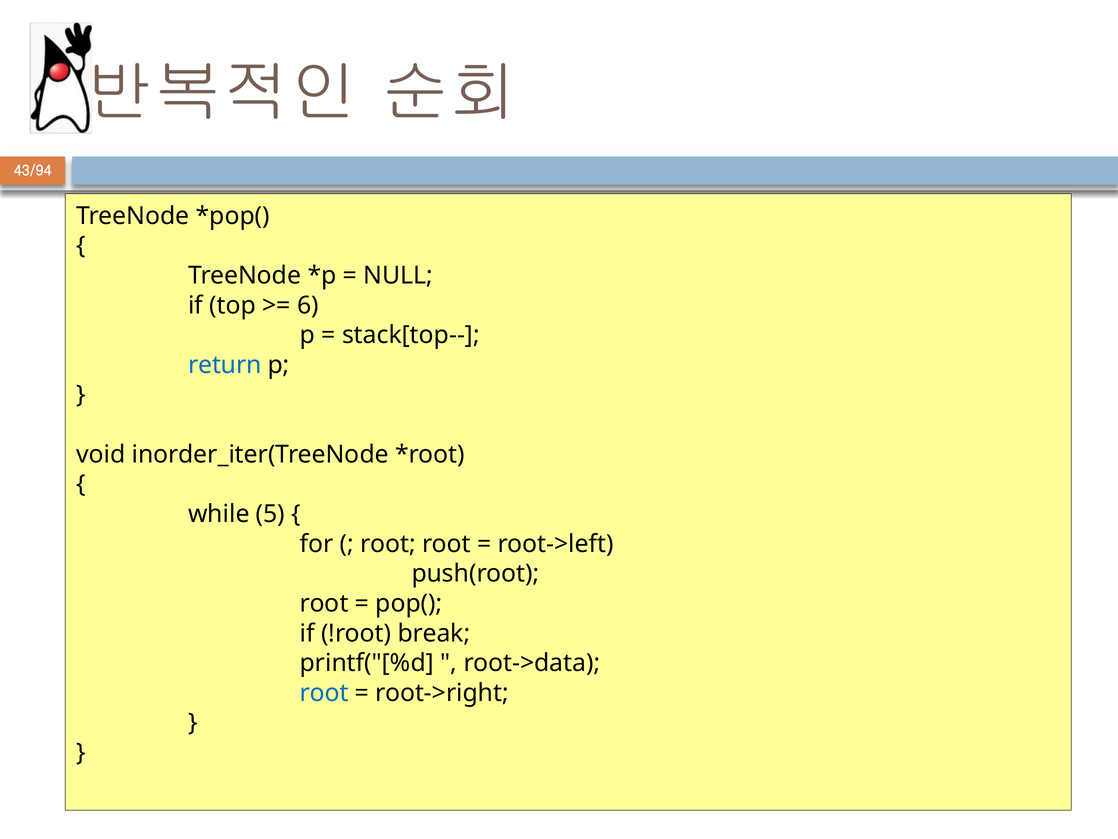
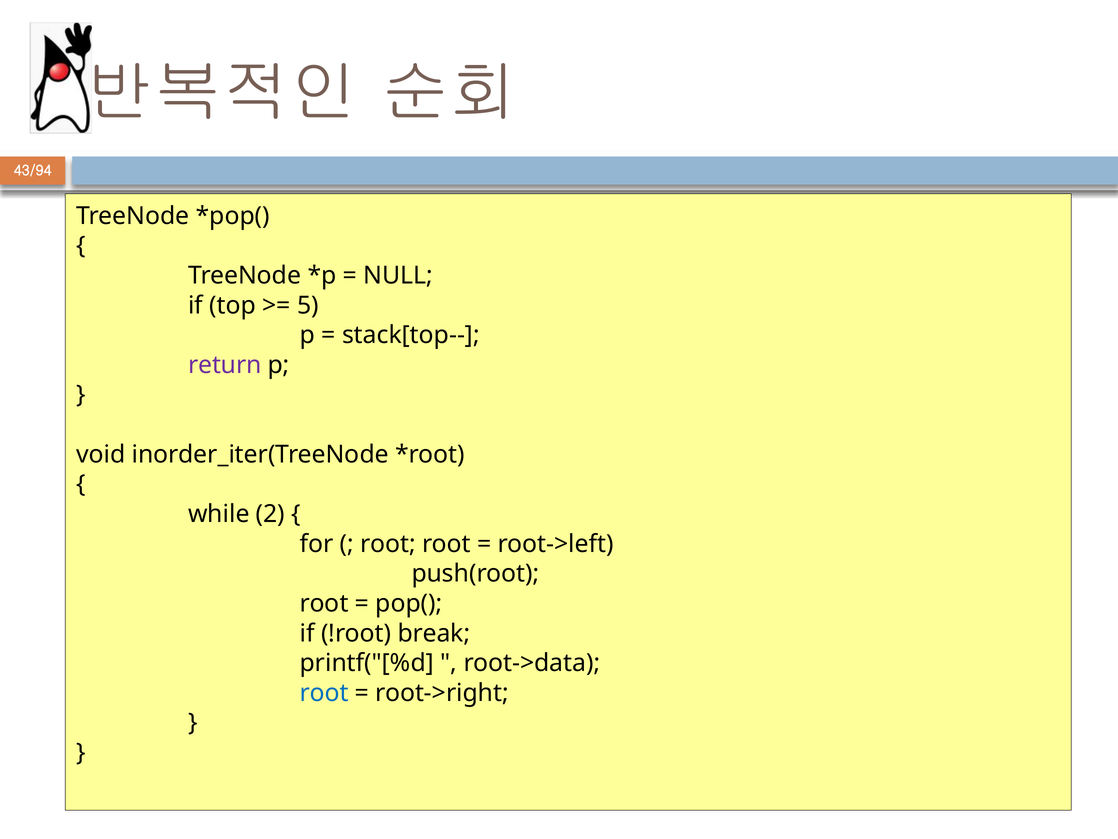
6: 6 -> 5
return colour: blue -> purple
5: 5 -> 2
